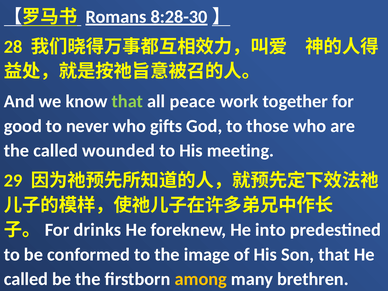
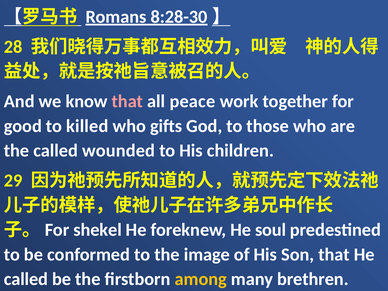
that at (127, 101) colour: light green -> pink
never: never -> killed
meeting: meeting -> children
drinks: drinks -> shekel
into: into -> soul
